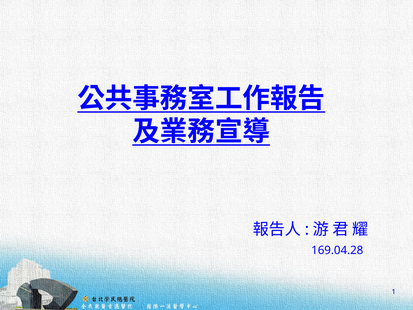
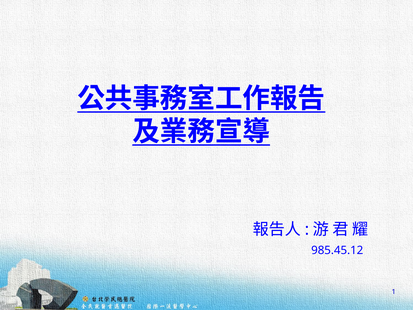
169.04.28: 169.04.28 -> 985.45.12
